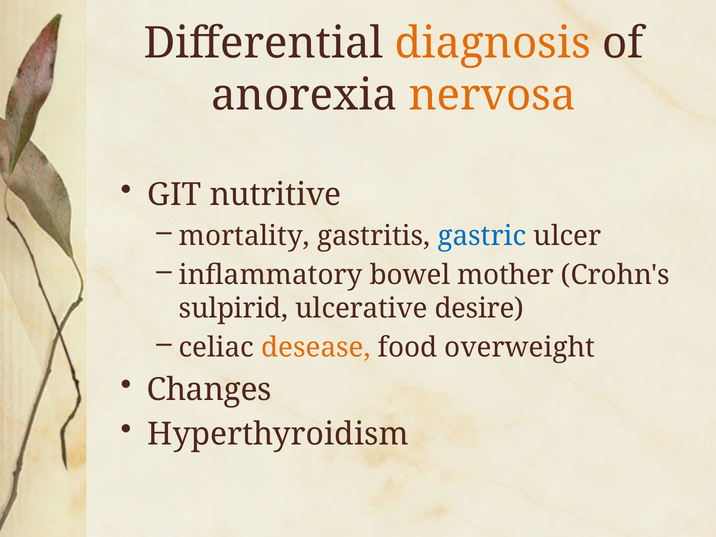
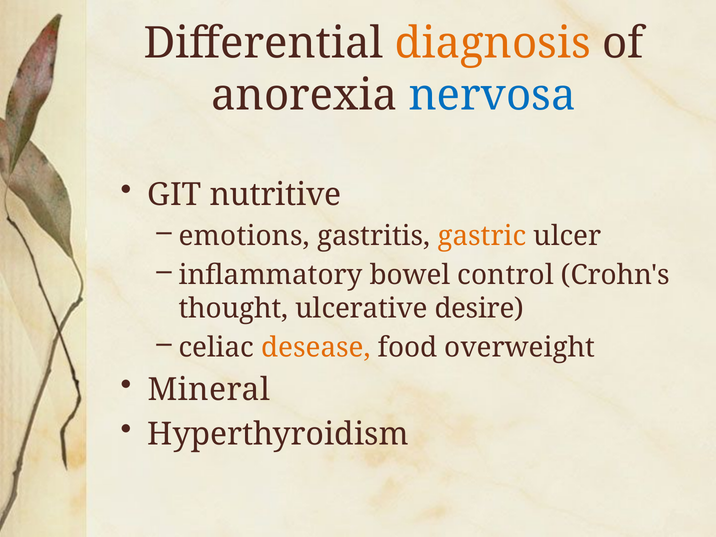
nervosa colour: orange -> blue
mortality: mortality -> emotions
gastric colour: blue -> orange
mother: mother -> control
sulpirid: sulpirid -> thought
Changes: Changes -> Mineral
